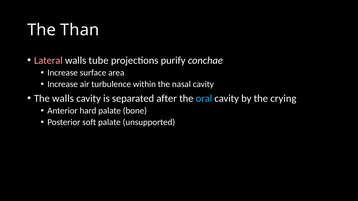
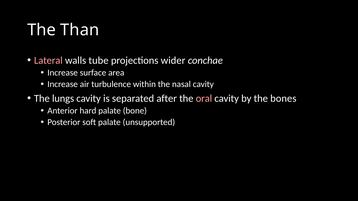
purify: purify -> wider
The walls: walls -> lungs
oral colour: light blue -> pink
crying: crying -> bones
